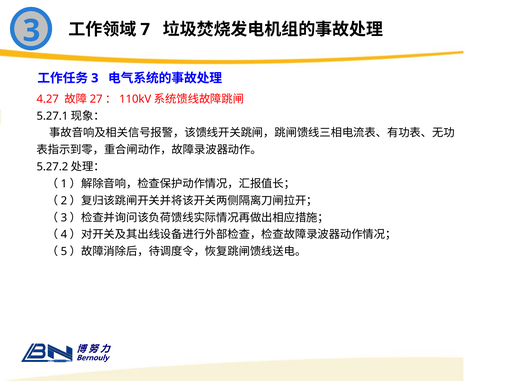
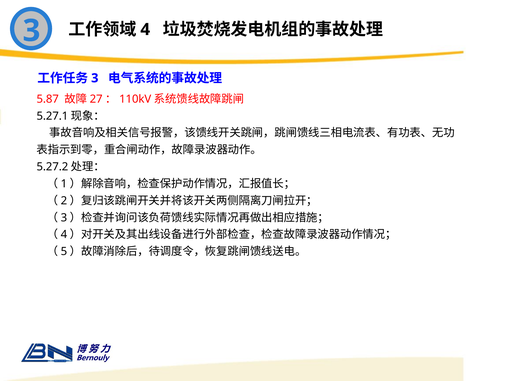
7: 7 -> 4
4.27: 4.27 -> 5.87
